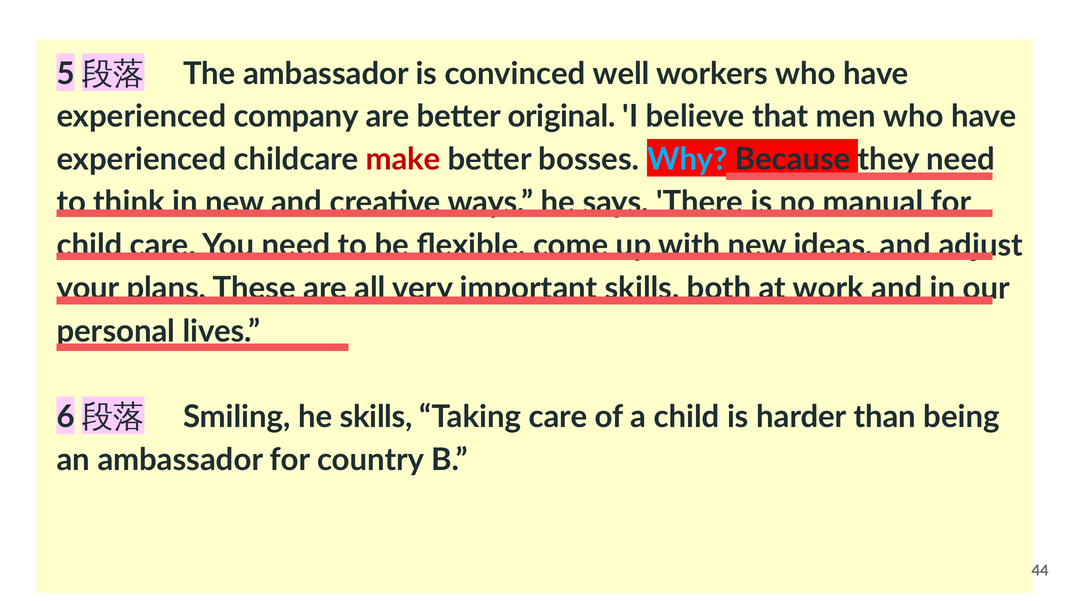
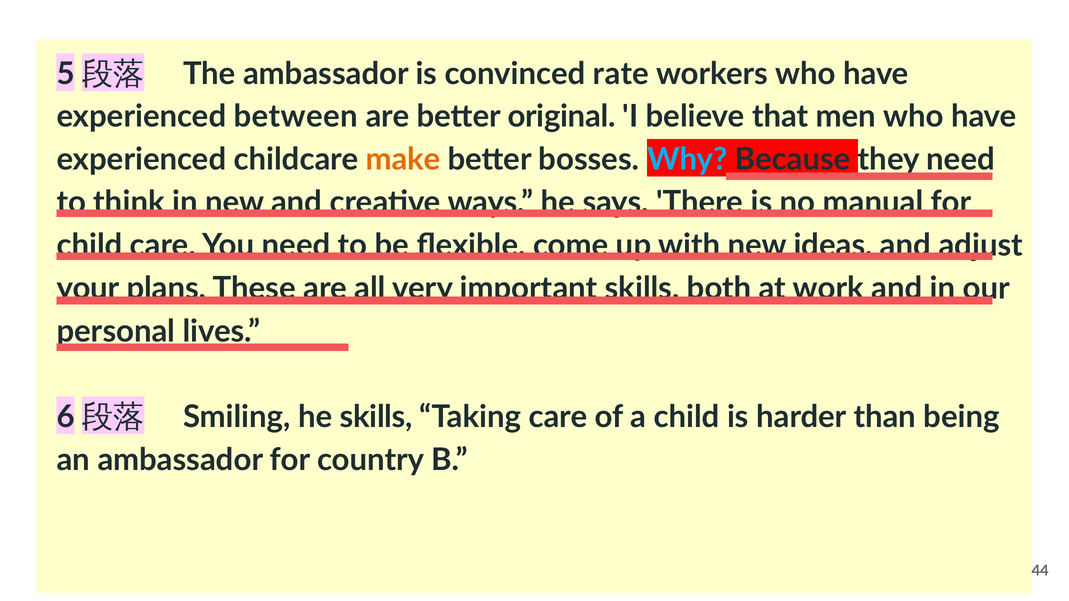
well: well -> rate
company: company -> between
make colour: red -> orange
